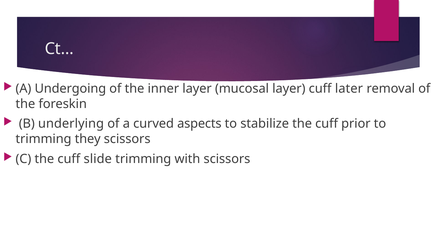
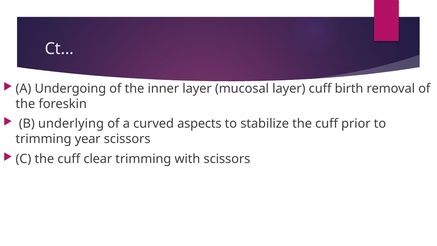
later: later -> birth
they: they -> year
slide: slide -> clear
